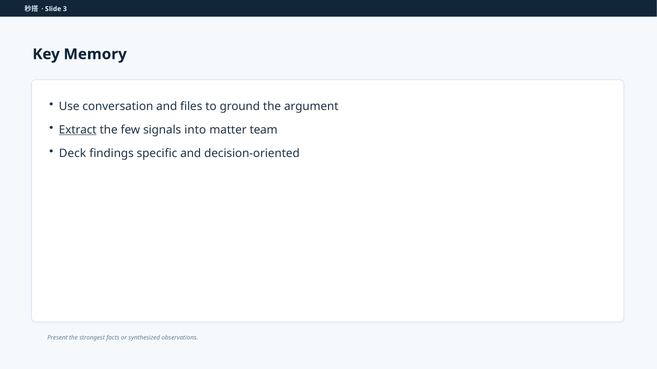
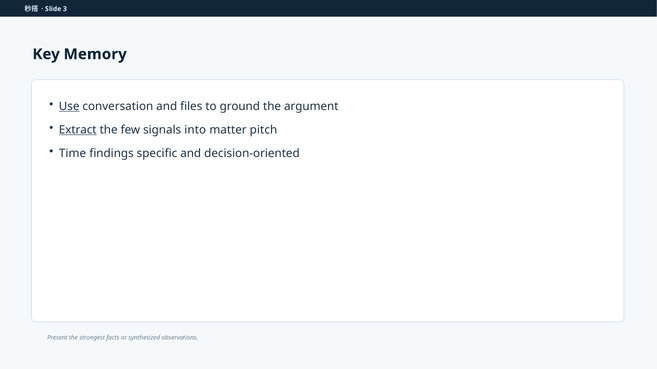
Use underline: none -> present
team: team -> pitch
Deck: Deck -> Time
